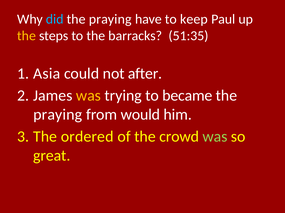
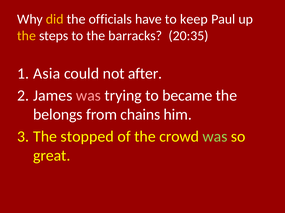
did colour: light blue -> yellow
praying at (110, 19): praying -> officials
51:35: 51:35 -> 20:35
was at (88, 96) colour: yellow -> pink
praying at (58, 115): praying -> belongs
would: would -> chains
ordered: ordered -> stopped
